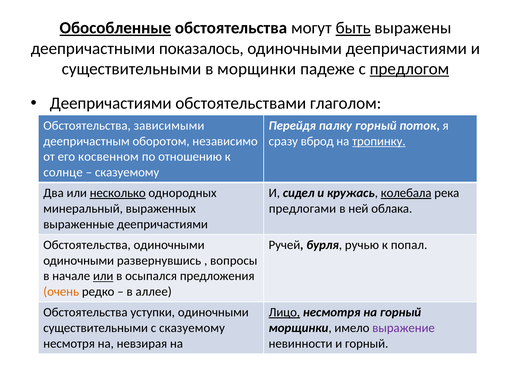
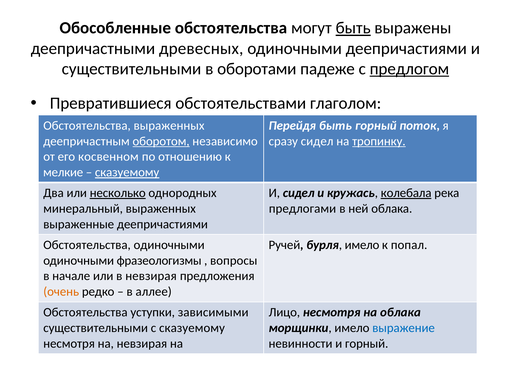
Обособленные underline: present -> none
показалось: показалось -> древесных
в морщинки: морщинки -> оборотами
Деепричастиями at (111, 103): Деепричастиями -> Превратившиеся
Обстоятельства зависимыми: зависимыми -> выраженных
Перейдя палку: палку -> быть
оборотом underline: none -> present
сразу вброд: вброд -> сидел
солнце: солнце -> мелкие
сказуемому at (127, 172) underline: none -> present
бурля ручью: ручью -> имело
развернувшись: развернувшись -> фразеологизмы
или at (103, 276) underline: present -> none
в осыпался: осыпался -> невзирая
уступки одиночными: одиночными -> зависимыми
Лицо underline: present -> none
на горный: горный -> облака
выражение colour: purple -> blue
